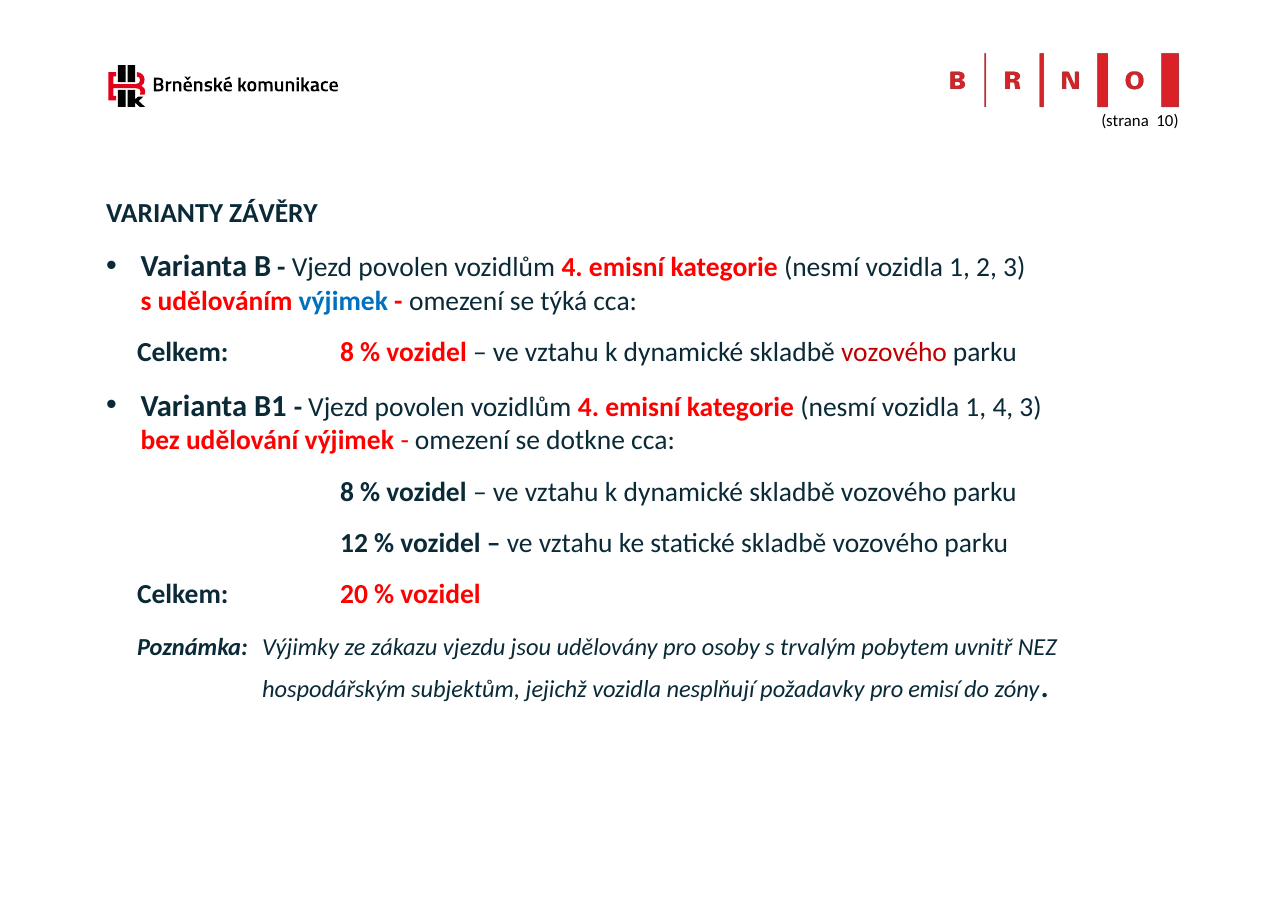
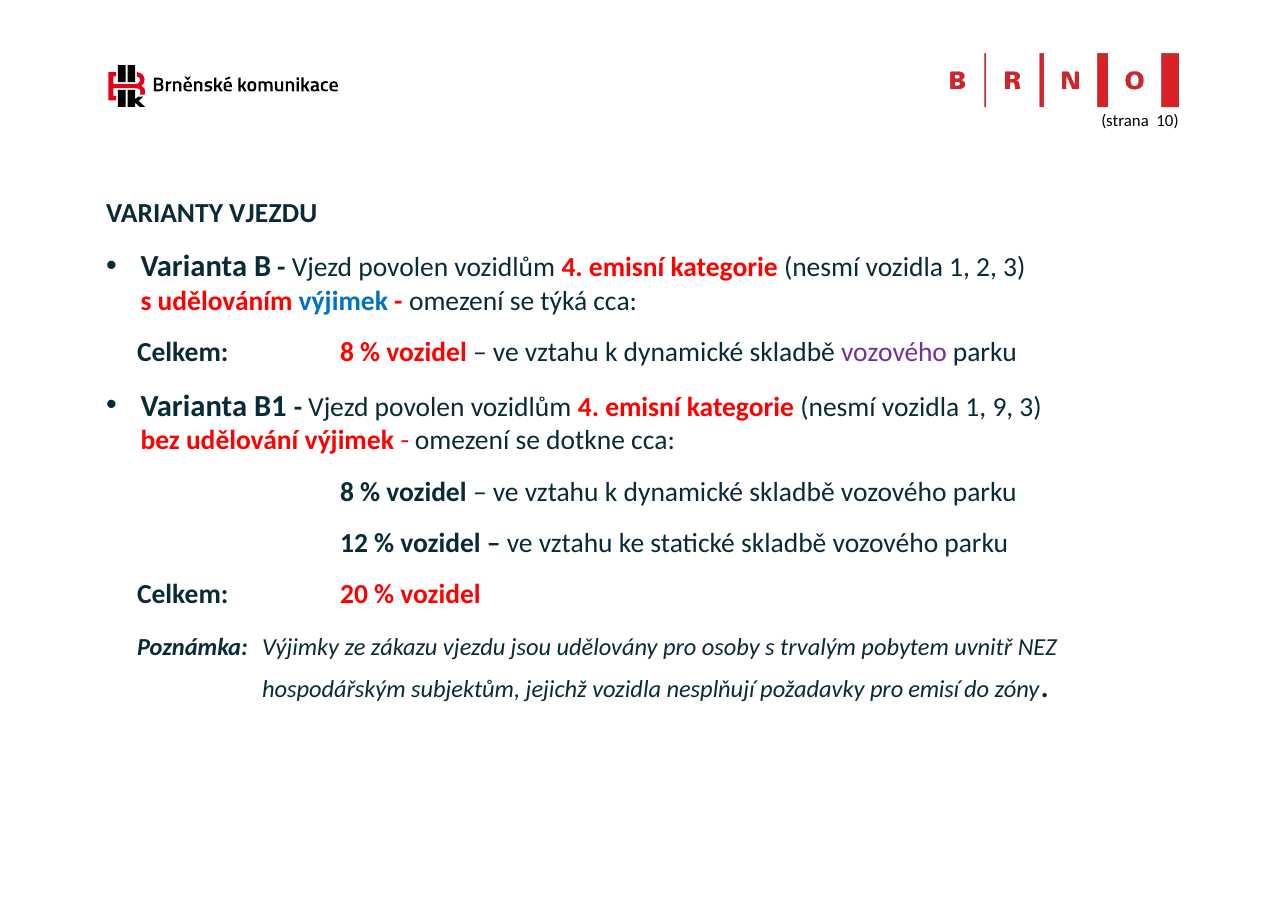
VARIANTY ZÁVĚRY: ZÁVĚRY -> VJEZDU
vozového at (894, 353) colour: red -> purple
1 4: 4 -> 9
